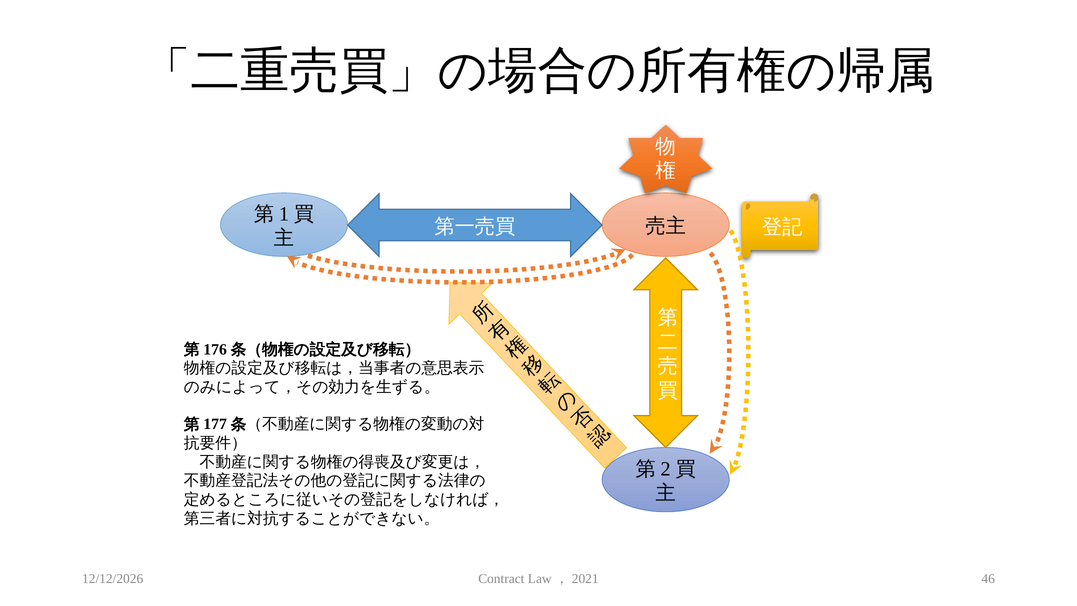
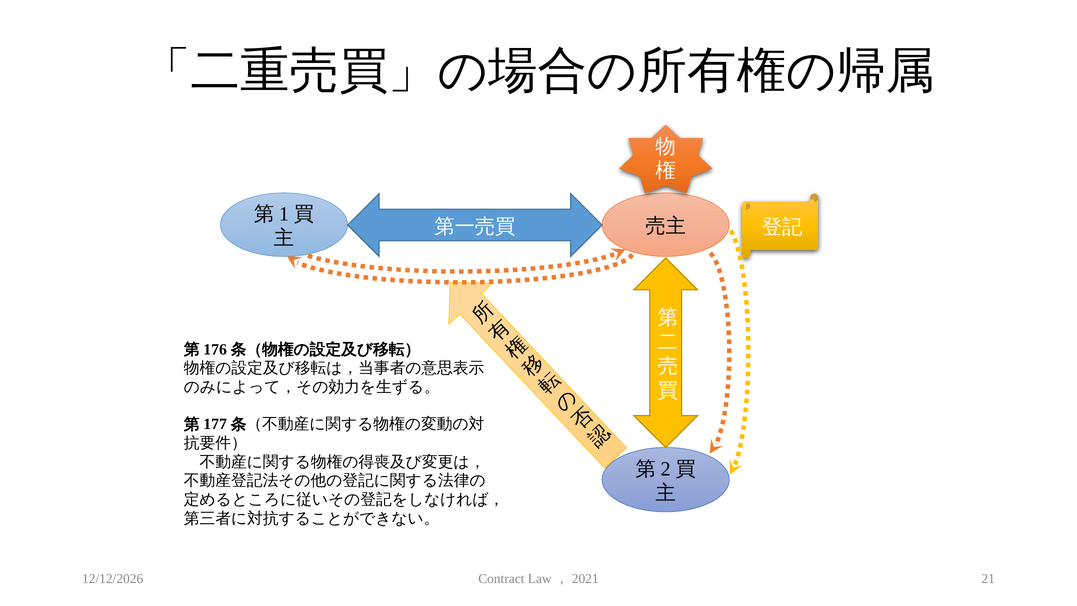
46: 46 -> 21
